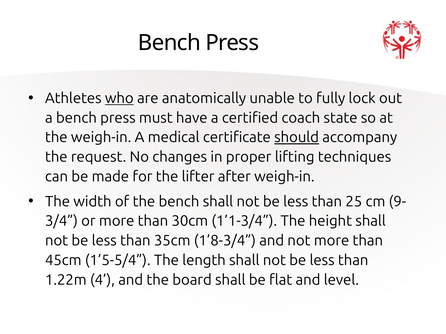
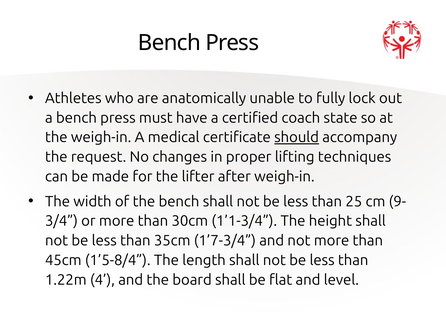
who underline: present -> none
1’8-3/4: 1’8-3/4 -> 1’7-3/4
1’5-5/4: 1’5-5/4 -> 1’5-8/4
